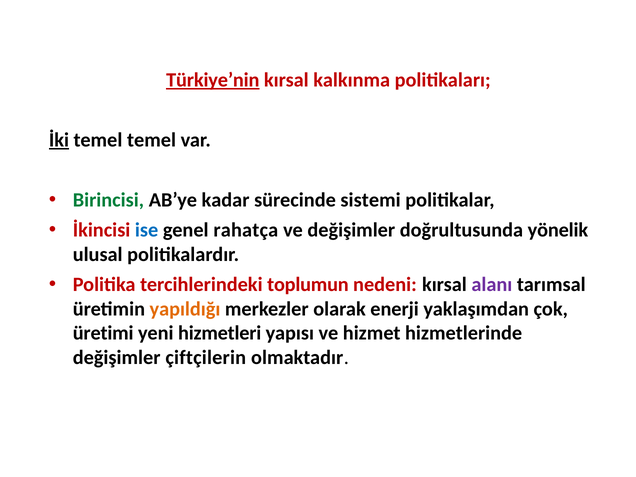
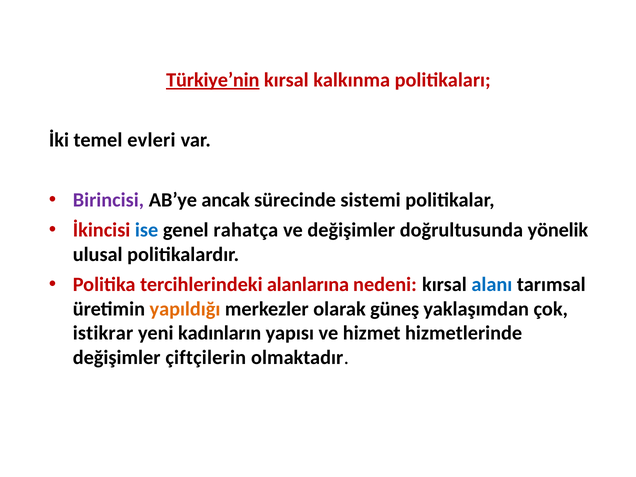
İki underline: present -> none
temel temel: temel -> evleri
Birincisi colour: green -> purple
kadar: kadar -> ancak
toplumun: toplumun -> alanlarına
alanı colour: purple -> blue
enerji: enerji -> güneş
üretimi: üretimi -> istikrar
hizmetleri: hizmetleri -> kadınların
